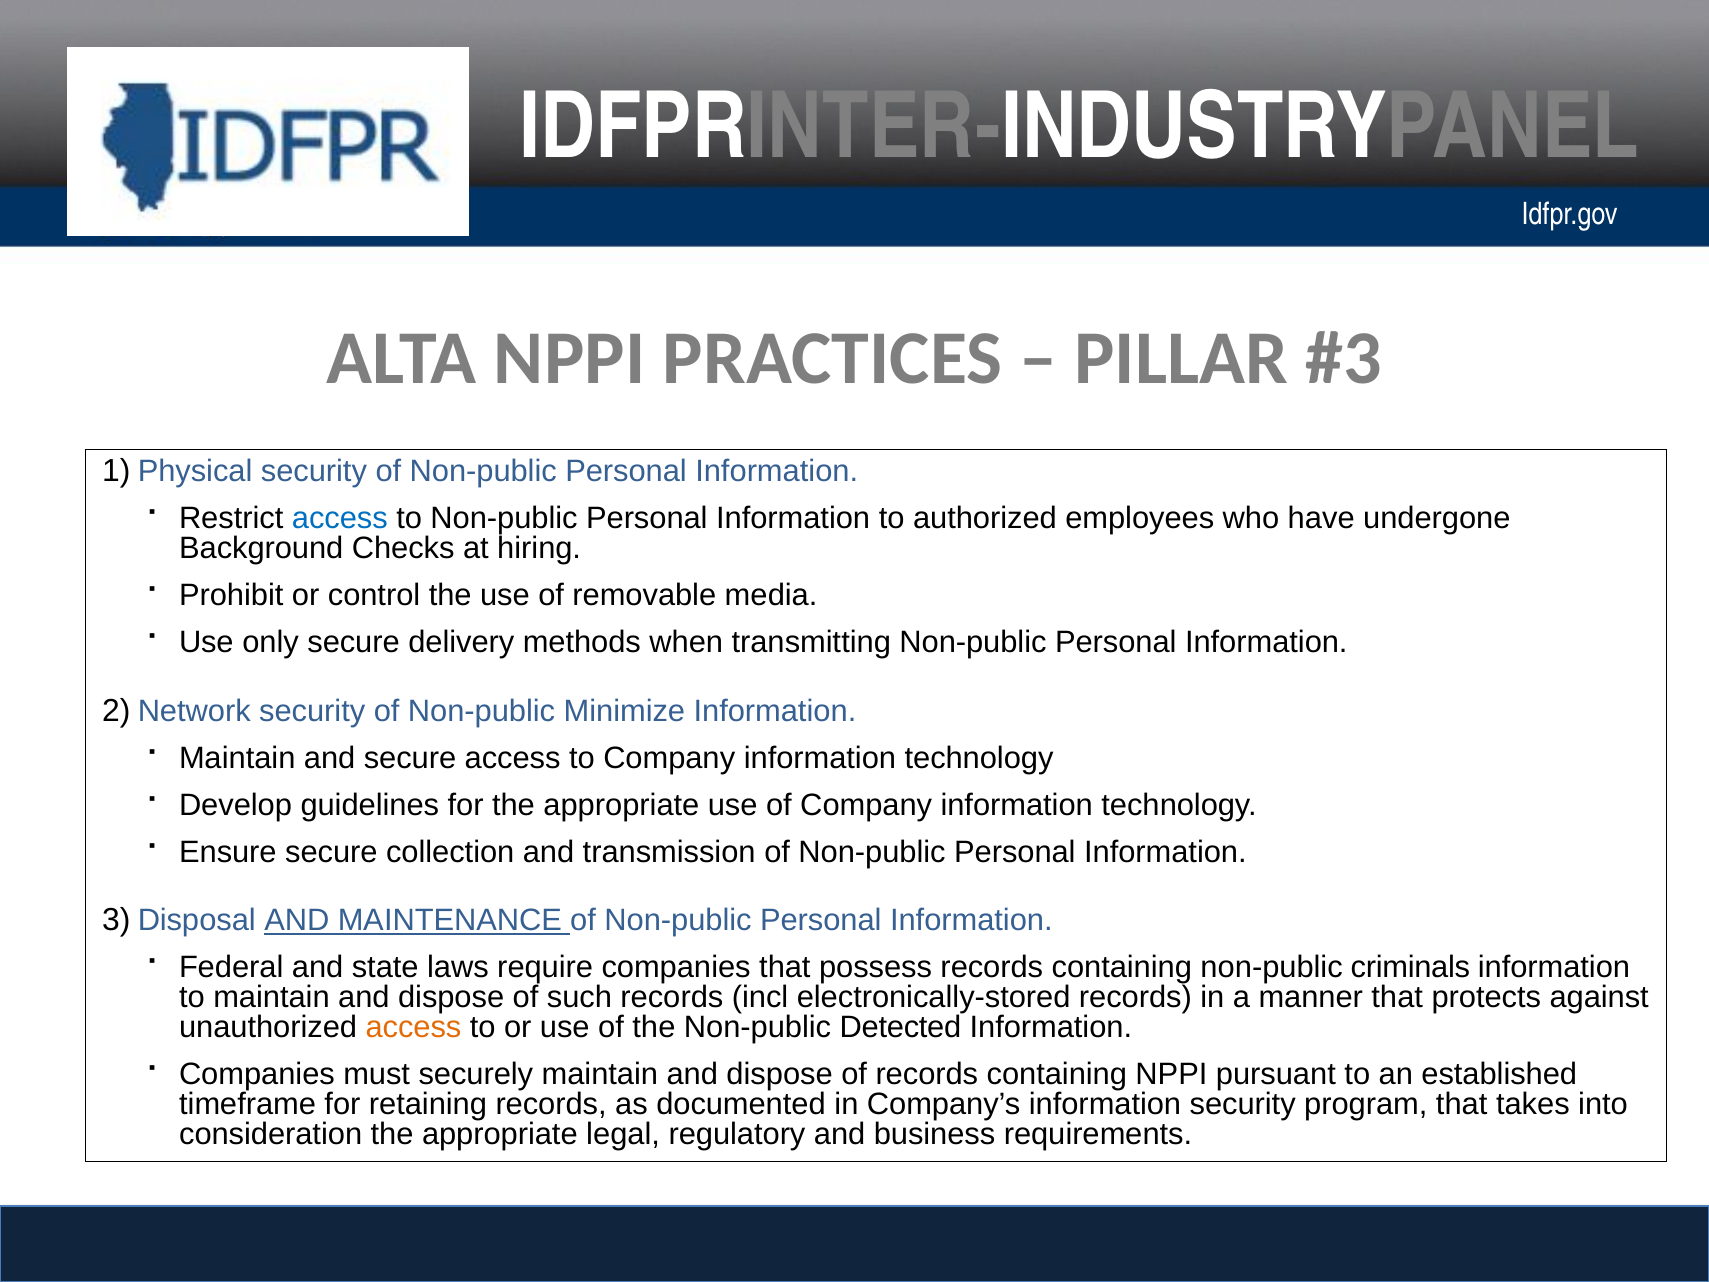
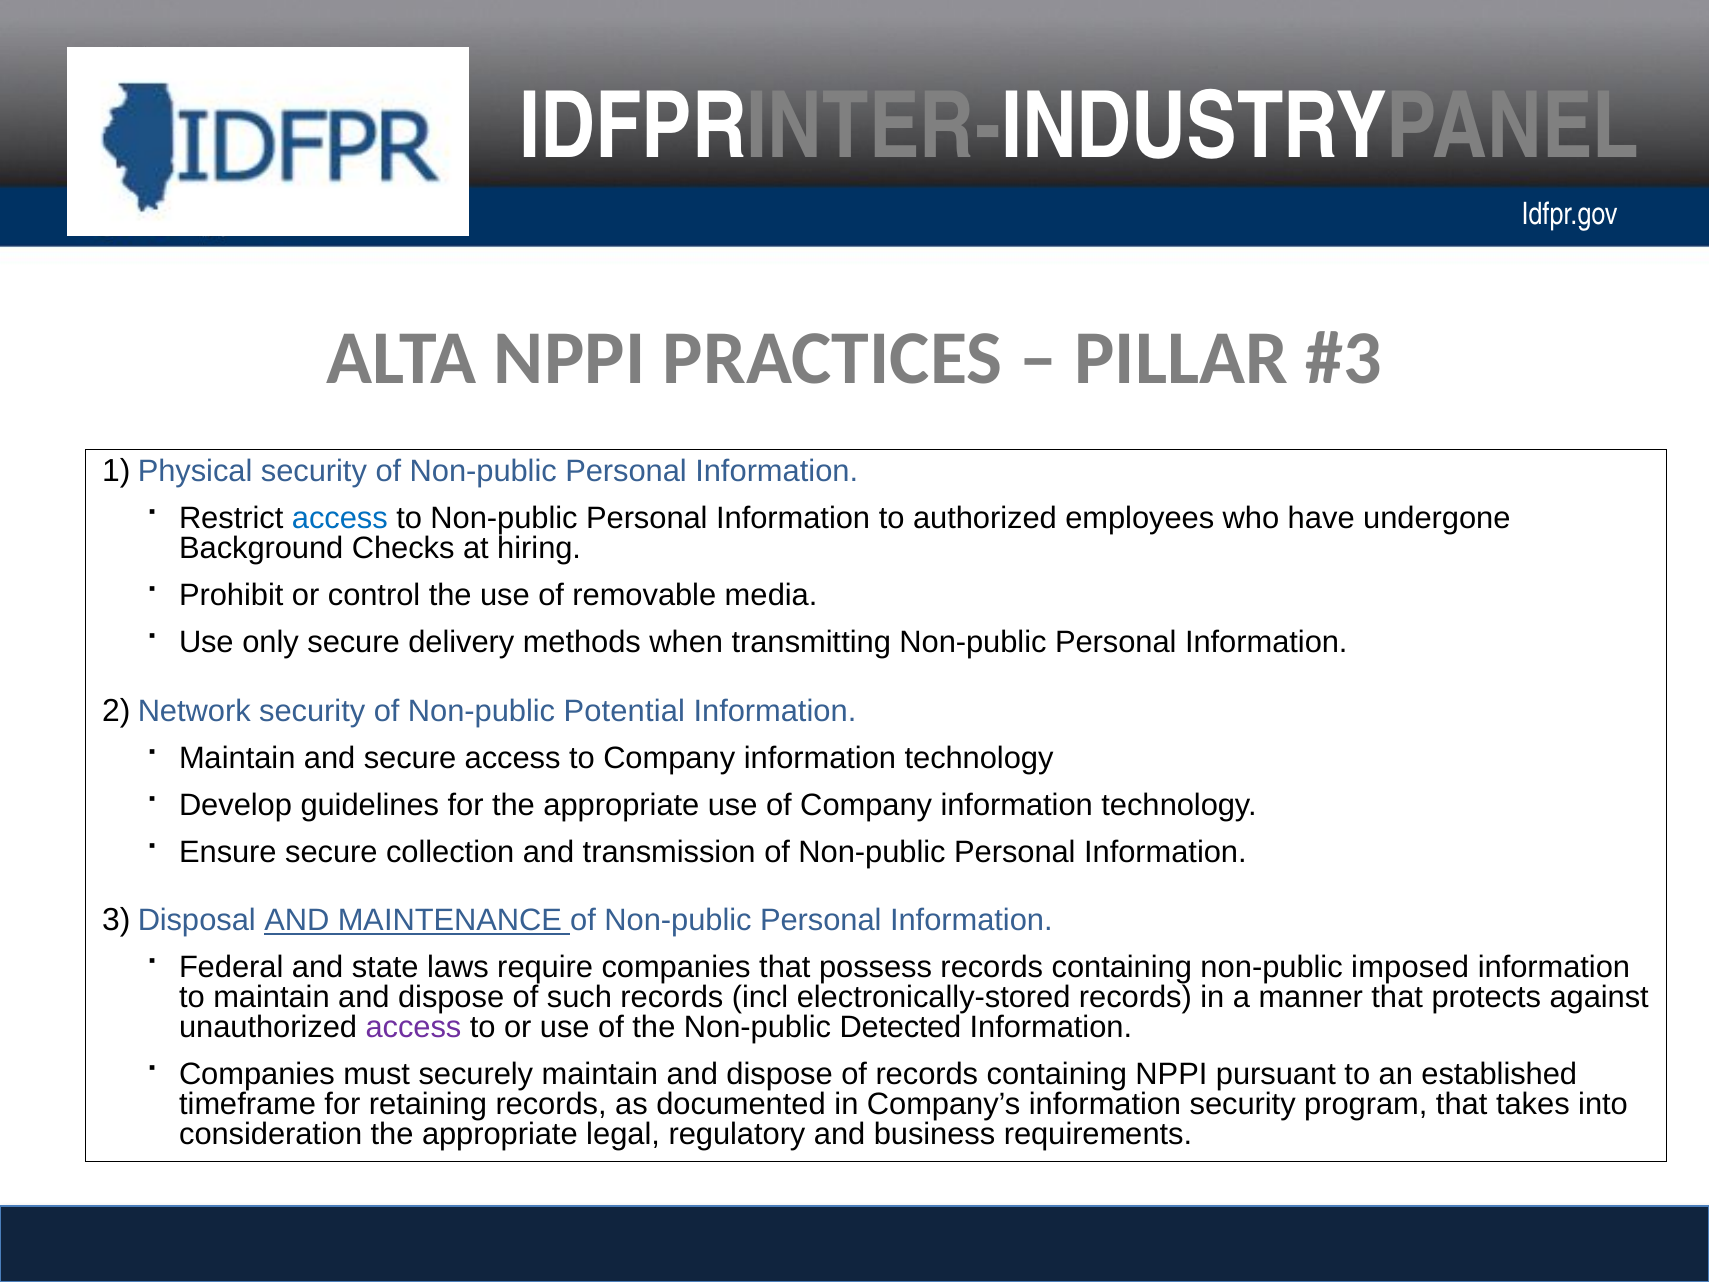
Minimize: Minimize -> Potential
criminals: criminals -> imposed
access at (413, 1027) colour: orange -> purple
